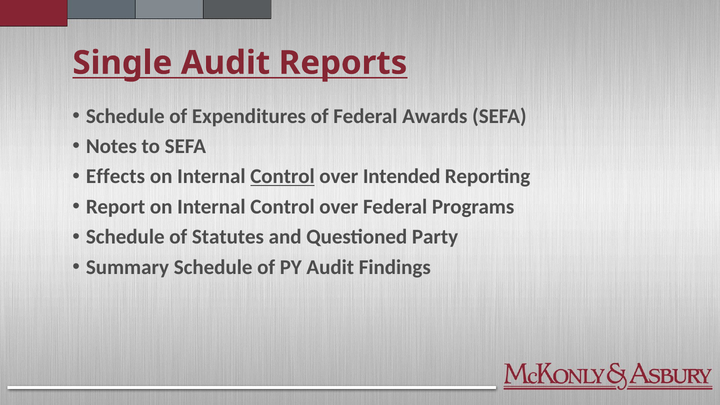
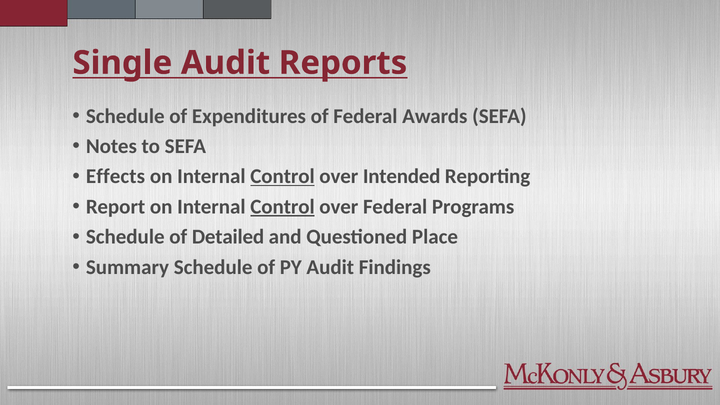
Control at (283, 207) underline: none -> present
Statutes: Statutes -> Detailed
Party: Party -> Place
